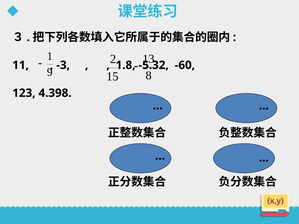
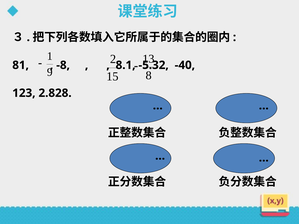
11: 11 -> 81
-3: -3 -> -8
1.8: 1.8 -> 8.1
-60: -60 -> -40
4.398: 4.398 -> 2.828
